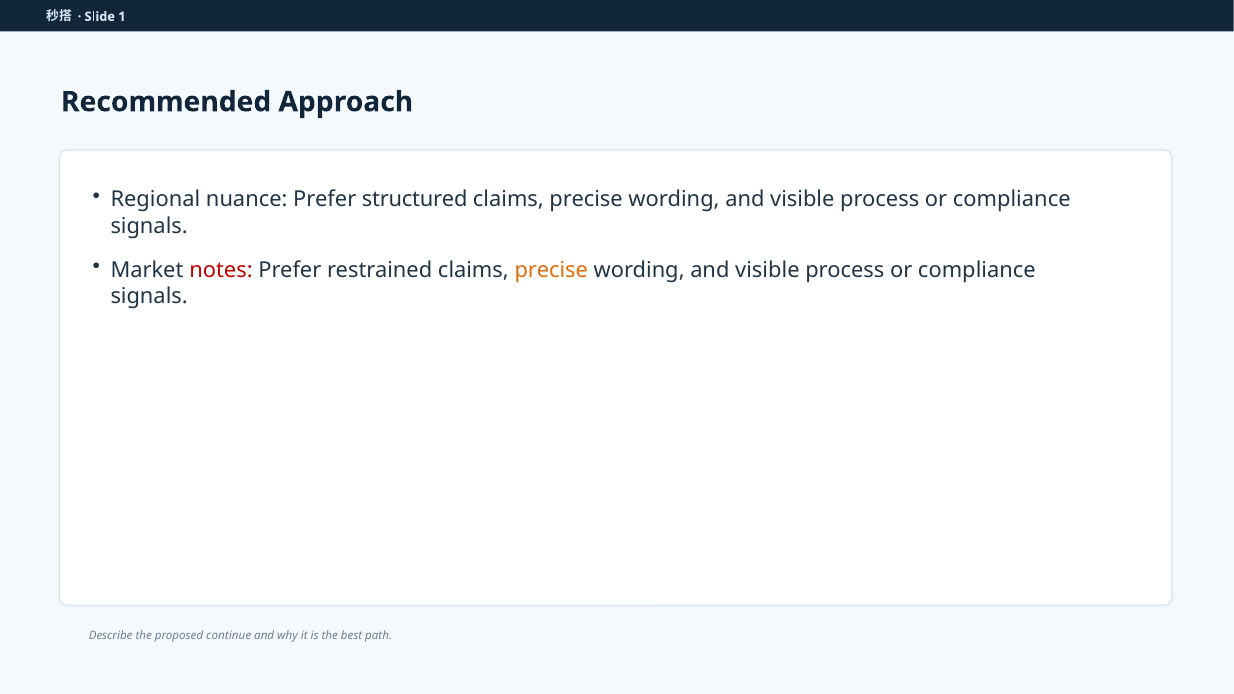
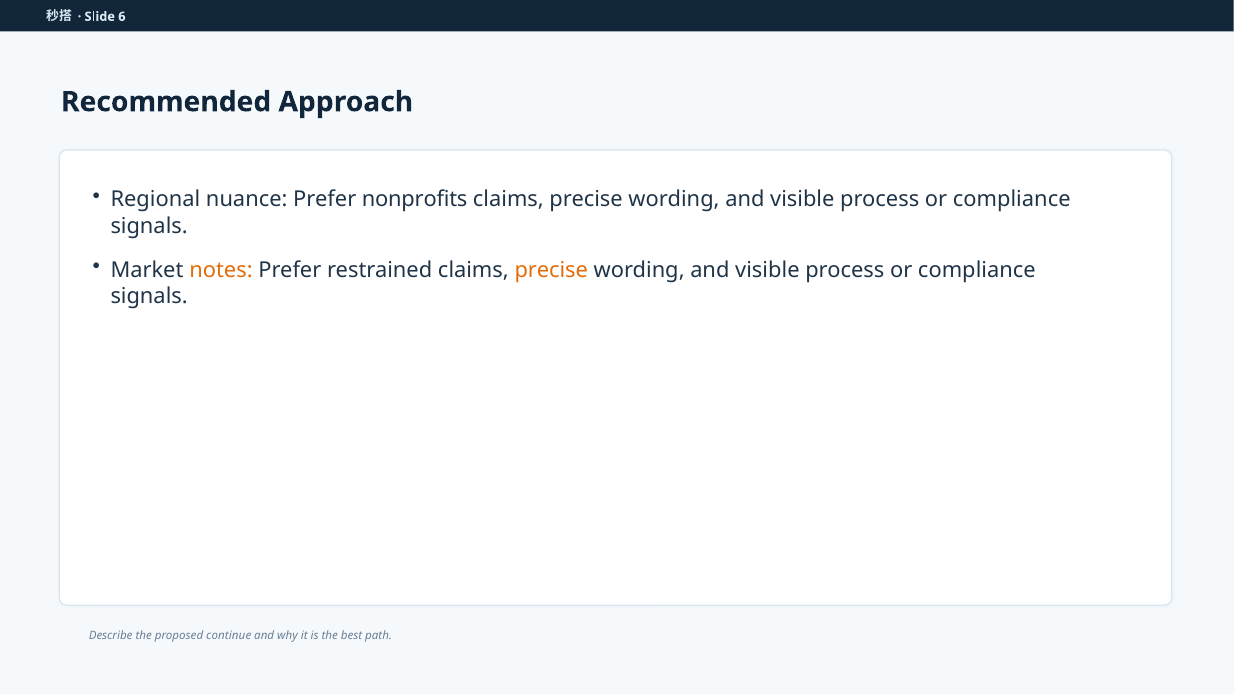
1: 1 -> 6
structured: structured -> nonprofits
notes colour: red -> orange
